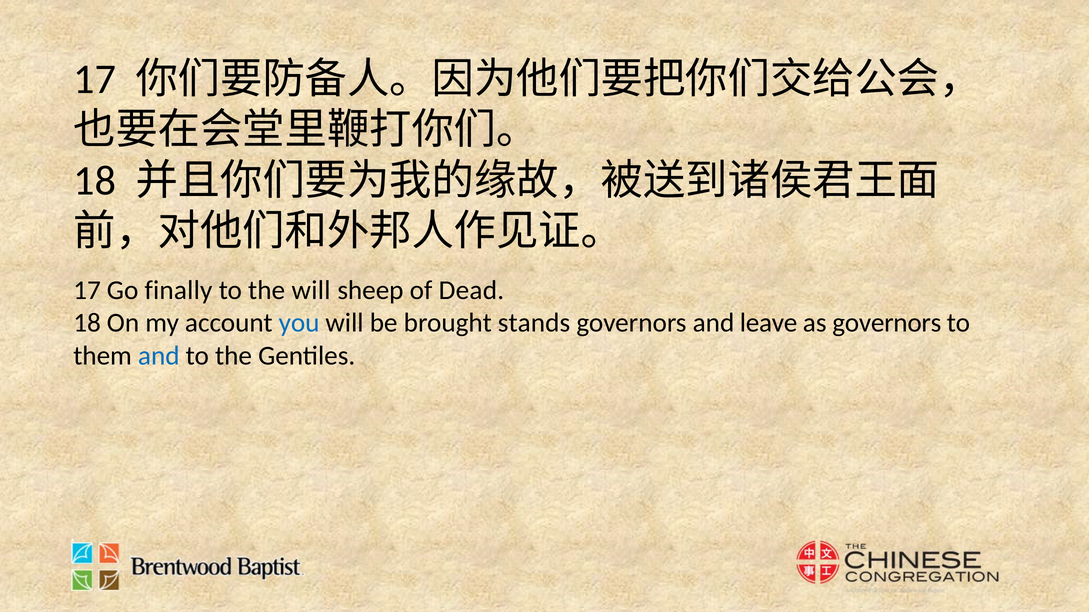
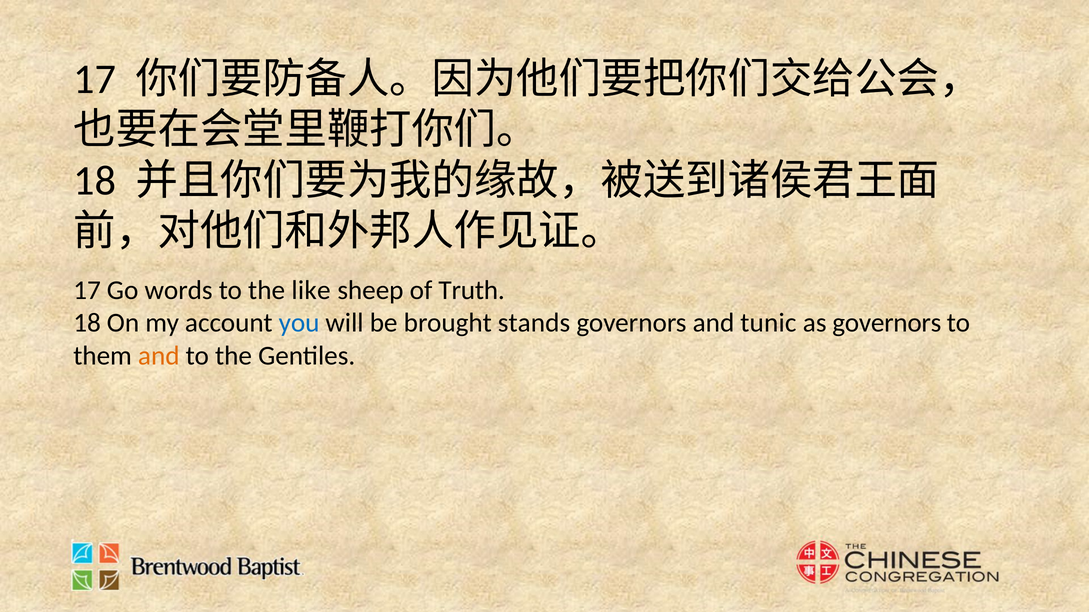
finally: finally -> words
the will: will -> like
Dead: Dead -> Truth
leave: leave -> tunic
and at (159, 356) colour: blue -> orange
